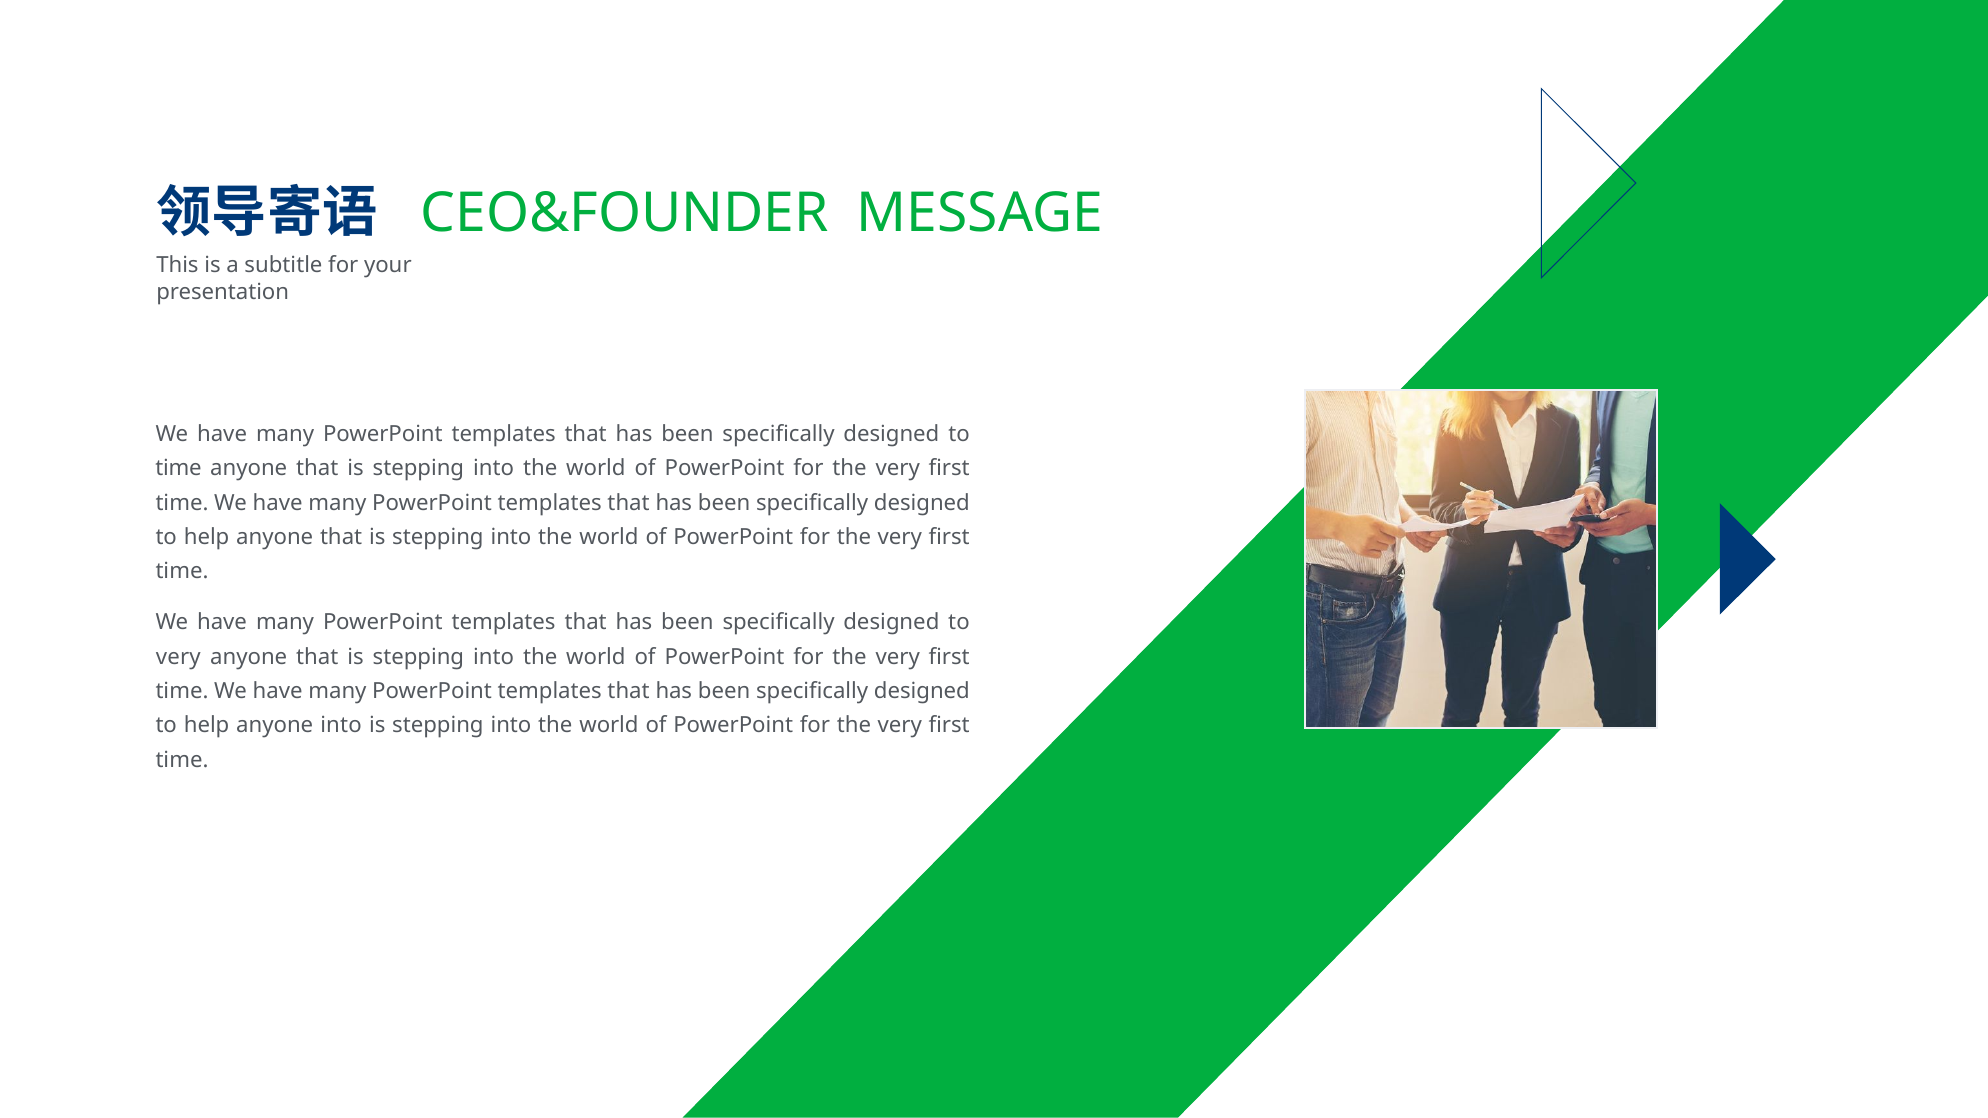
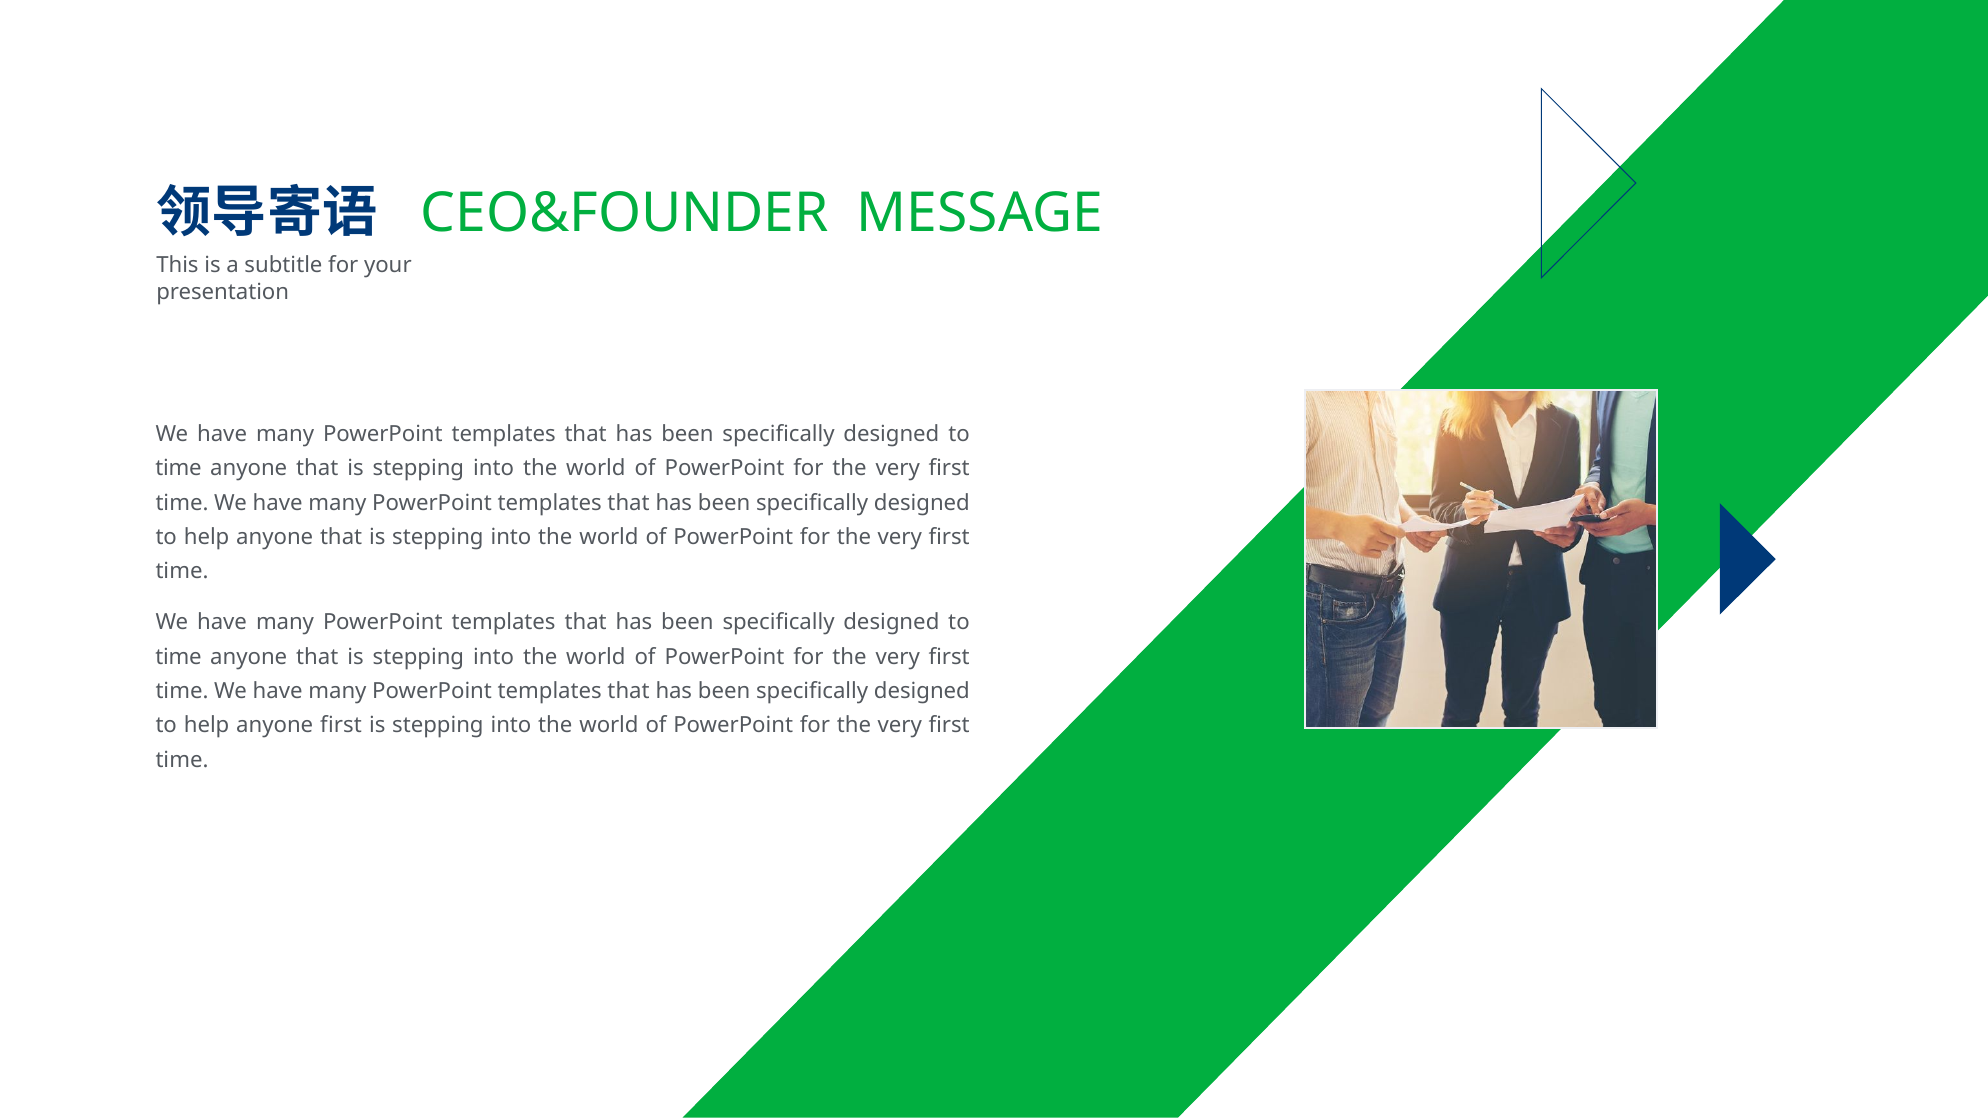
very at (178, 657): very -> time
anyone into: into -> first
